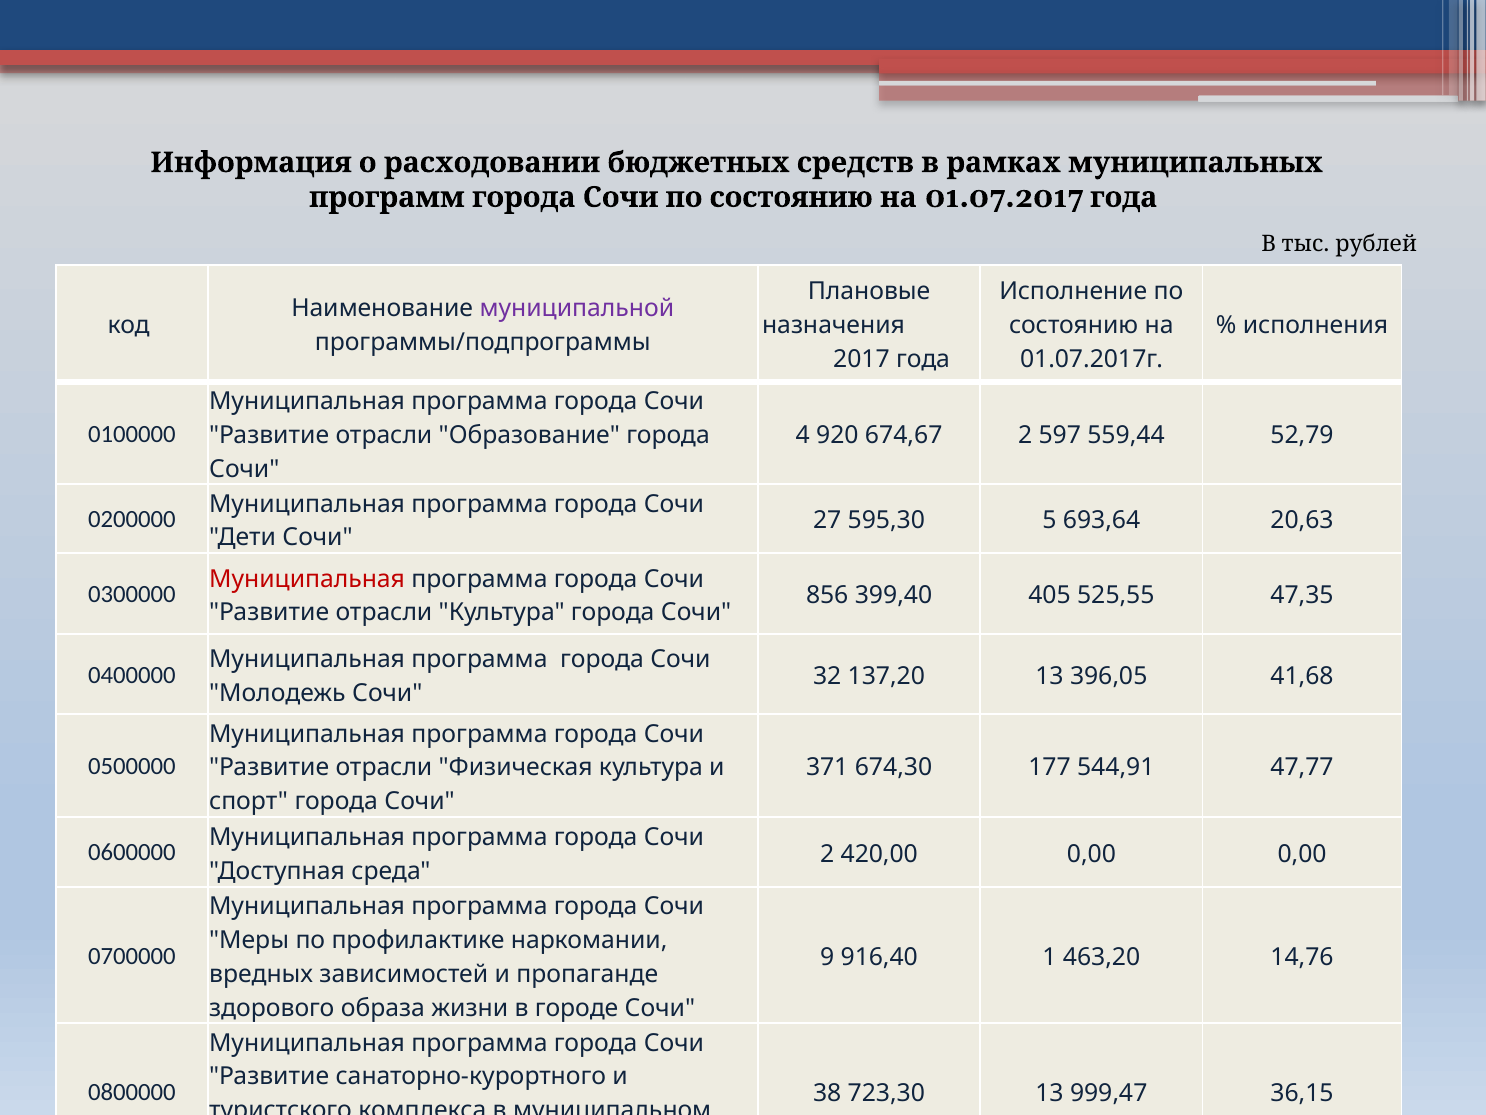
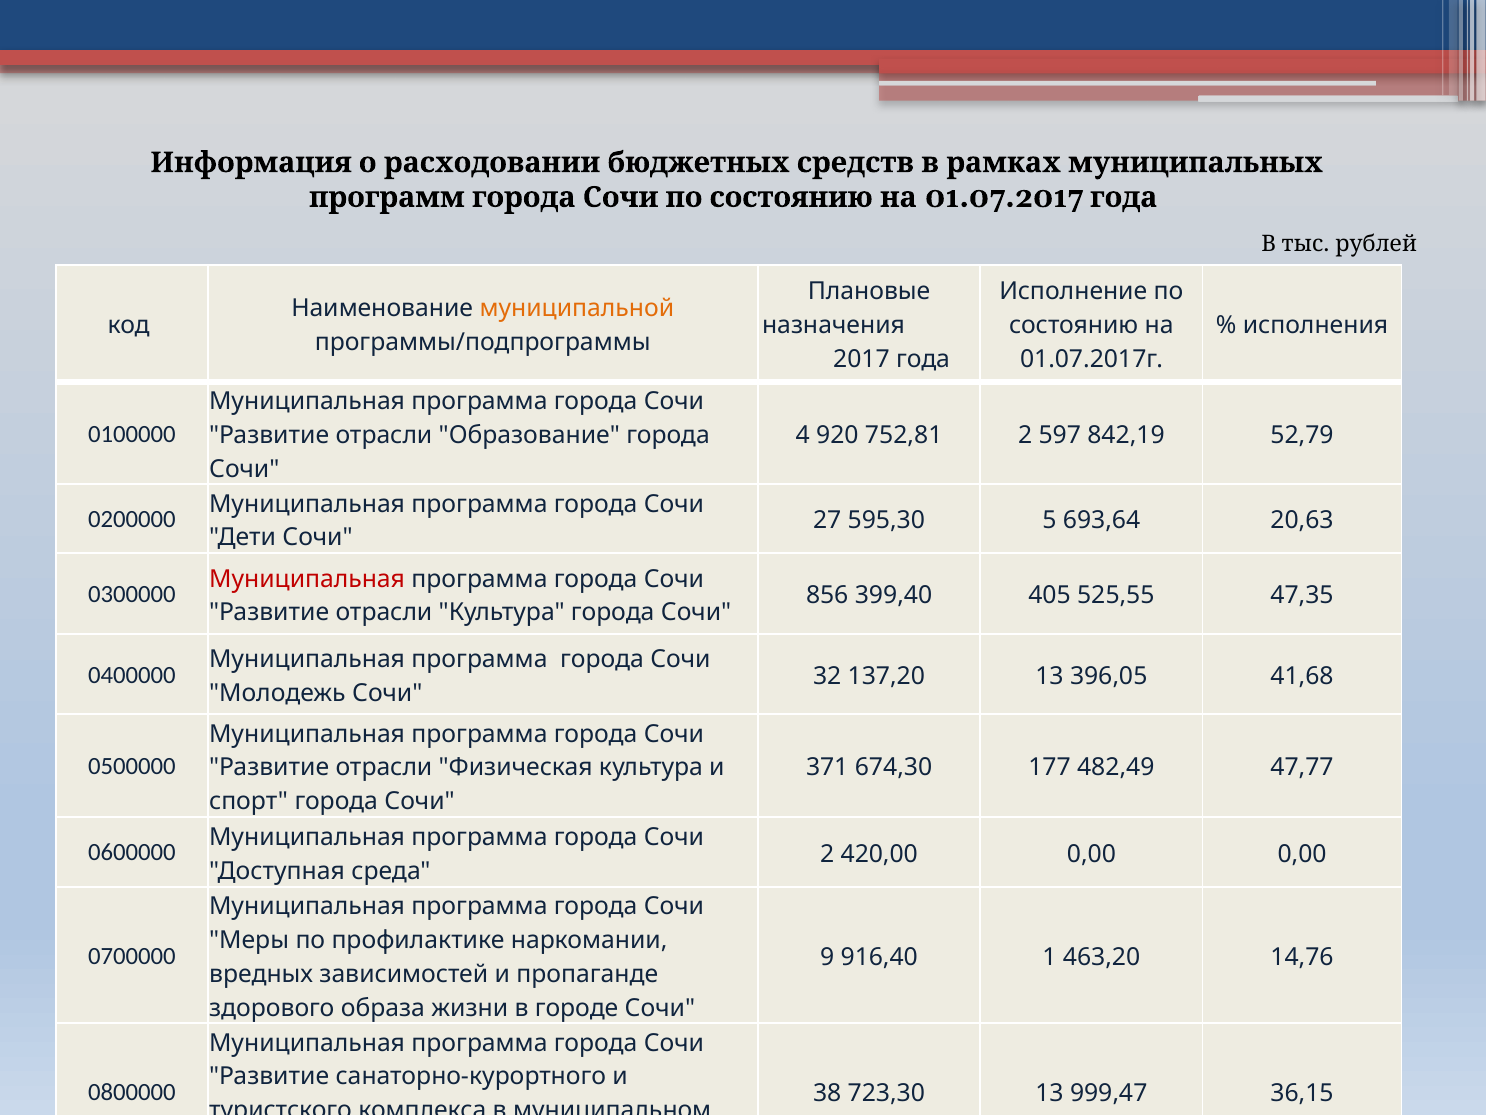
муниципальной colour: purple -> orange
674,67: 674,67 -> 752,81
559,44: 559,44 -> 842,19
544,91: 544,91 -> 482,49
